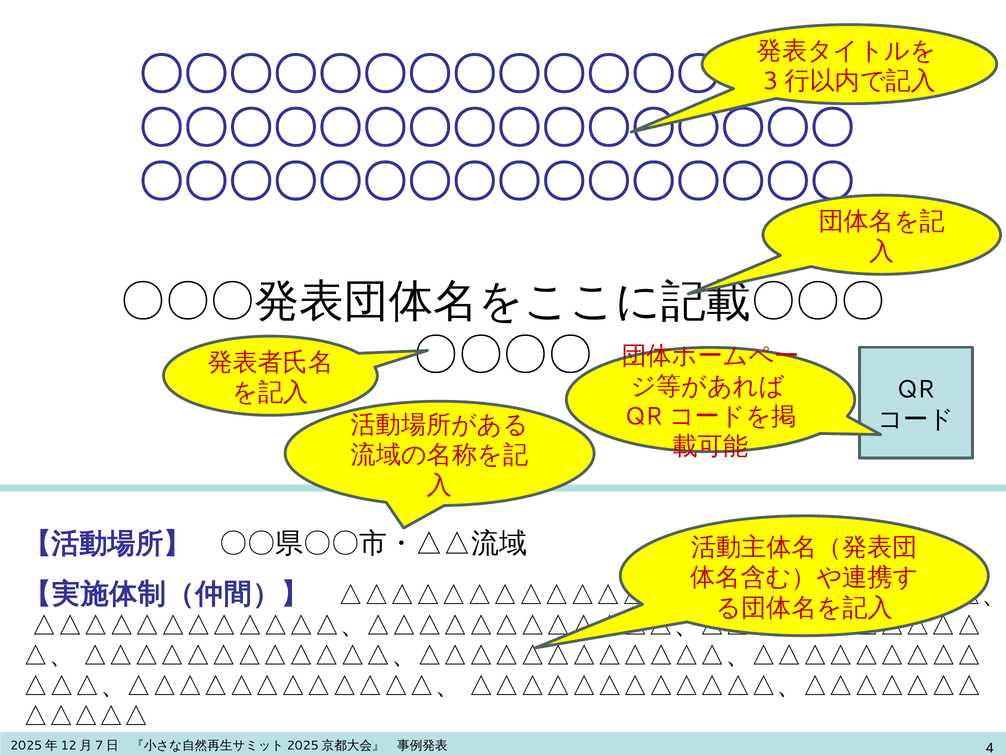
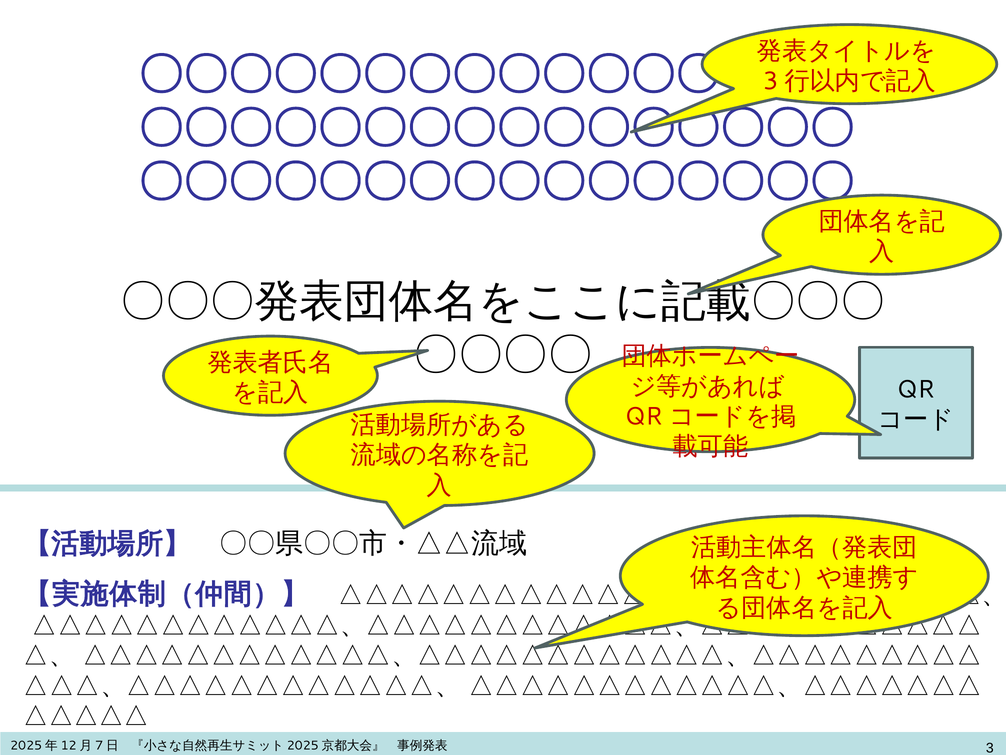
4: 4 -> 3
